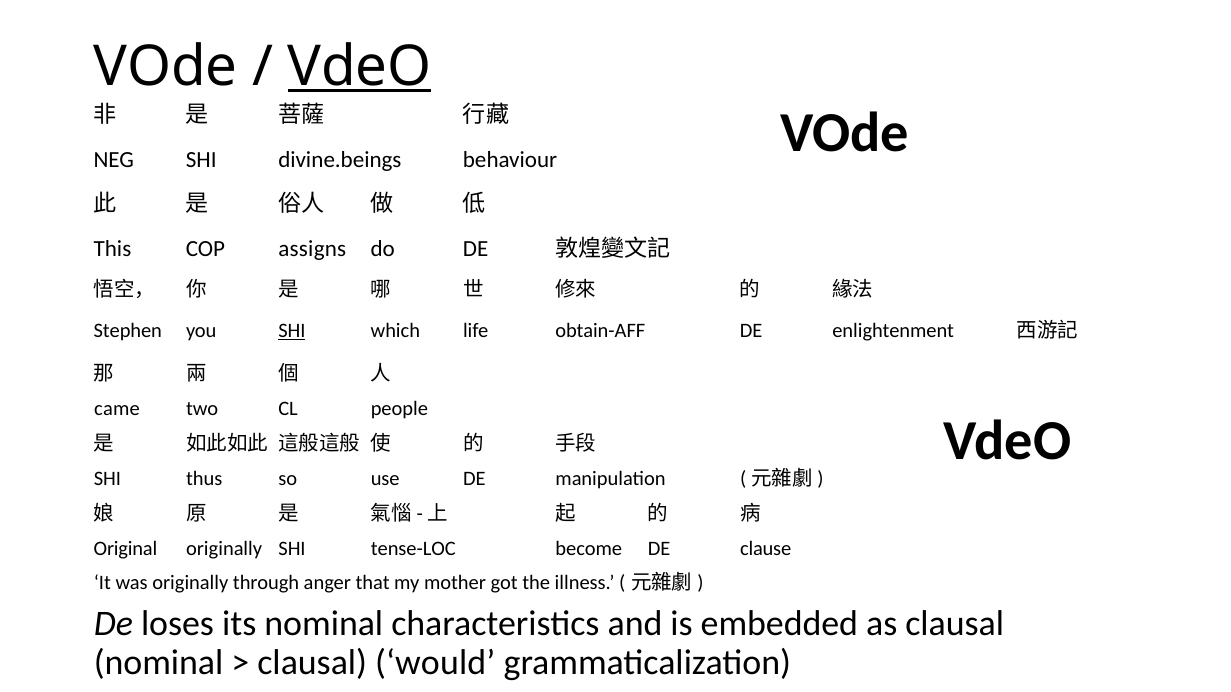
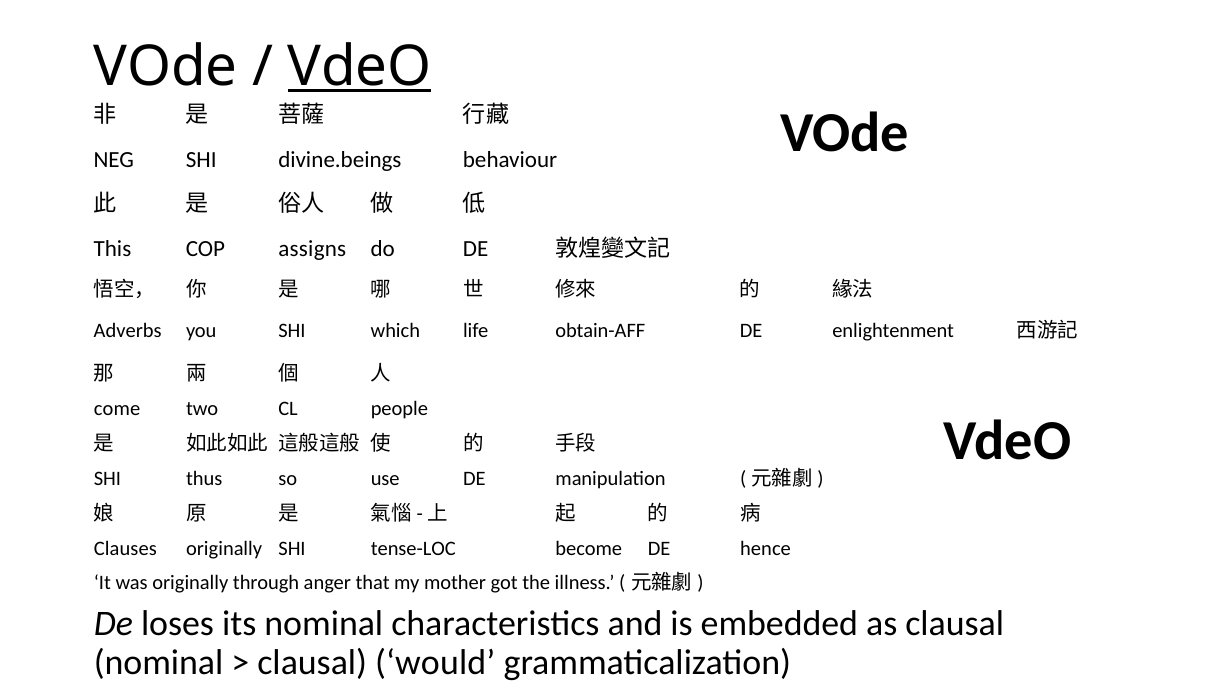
Stephen: Stephen -> Adverbs
SHI at (292, 331) underline: present -> none
came: came -> come
Original: Original -> Clauses
clause: clause -> hence
